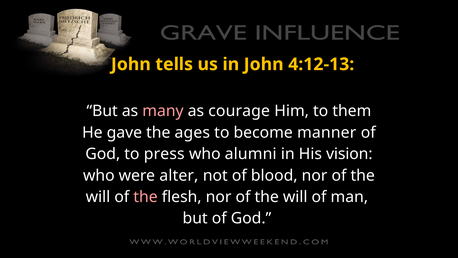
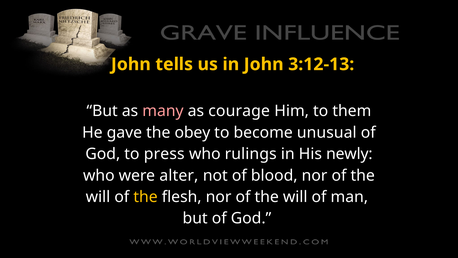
4:12-13: 4:12-13 -> 3:12-13
ages: ages -> obey
manner: manner -> unusual
alumni: alumni -> rulings
vision: vision -> newly
the at (146, 197) colour: pink -> yellow
